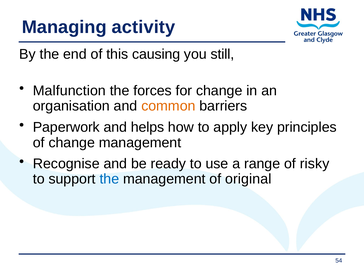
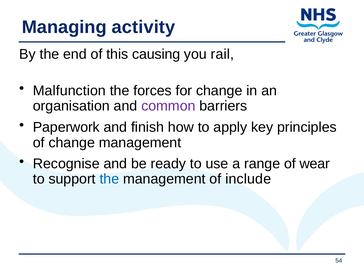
still: still -> rail
common colour: orange -> purple
helps: helps -> finish
risky: risky -> wear
original: original -> include
